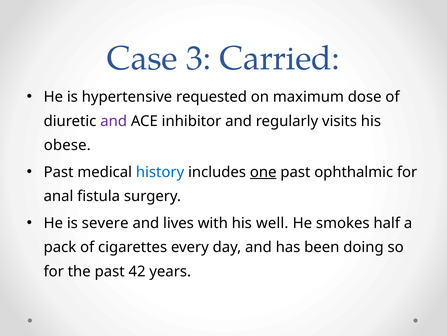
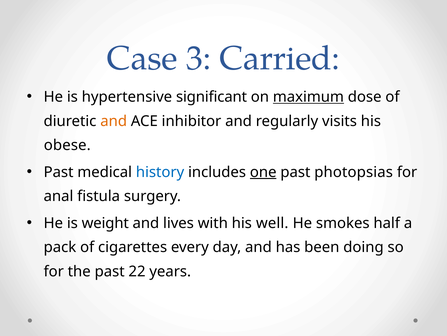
requested: requested -> significant
maximum underline: none -> present
and at (114, 121) colour: purple -> orange
ophthalmic: ophthalmic -> photopsias
severe: severe -> weight
42: 42 -> 22
